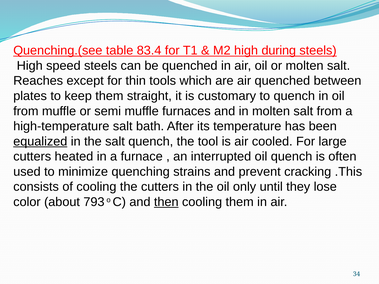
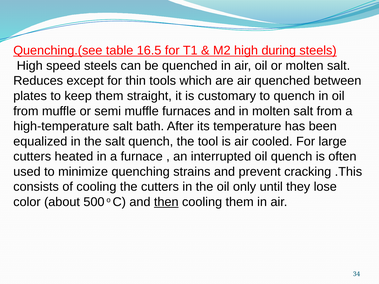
83.4: 83.4 -> 16.5
Reaches: Reaches -> Reduces
equalized underline: present -> none
793: 793 -> 500
